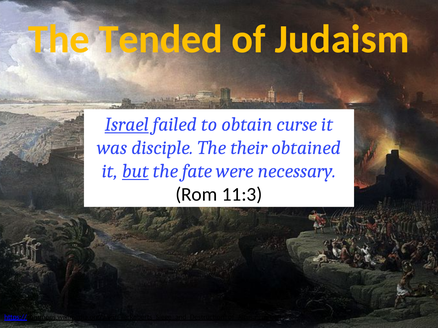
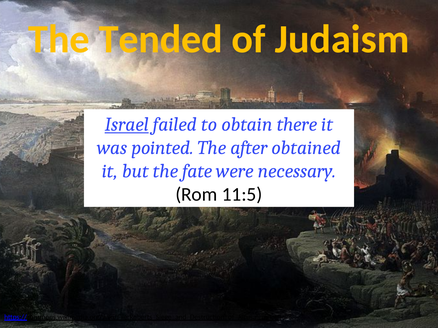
curse: curse -> there
disciple: disciple -> pointed
their: their -> after
but underline: present -> none
11:3: 11:3 -> 11:5
